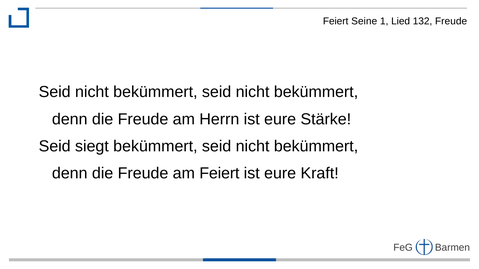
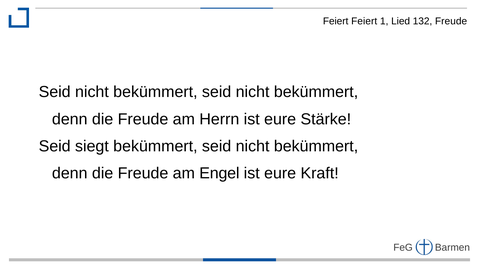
Feiert Seine: Seine -> Feiert
am Feiert: Feiert -> Engel
